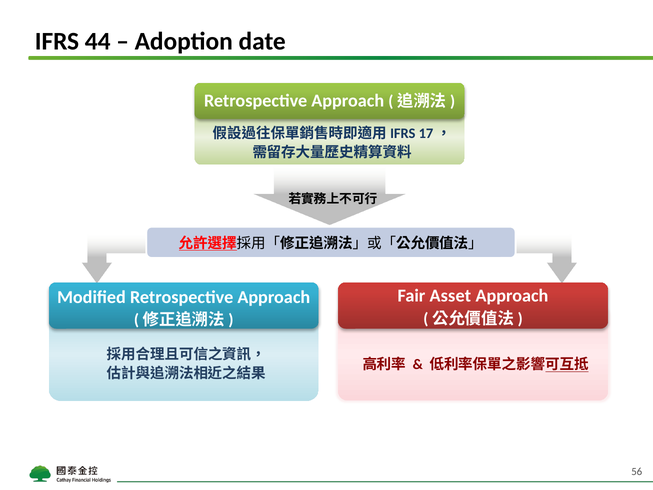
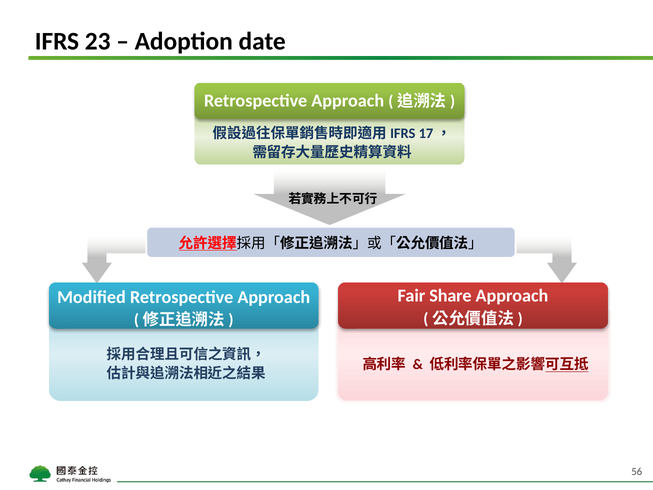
44: 44 -> 23
Asset: Asset -> Share
